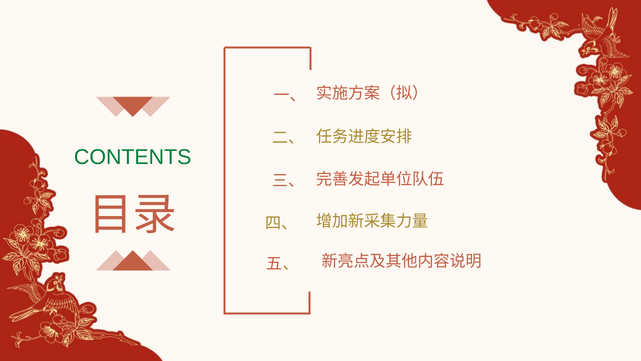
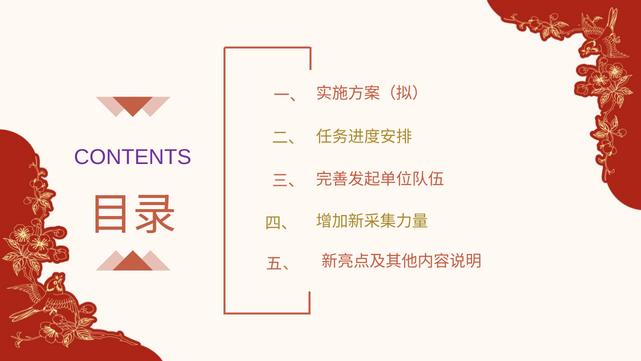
CONTENTS colour: green -> purple
